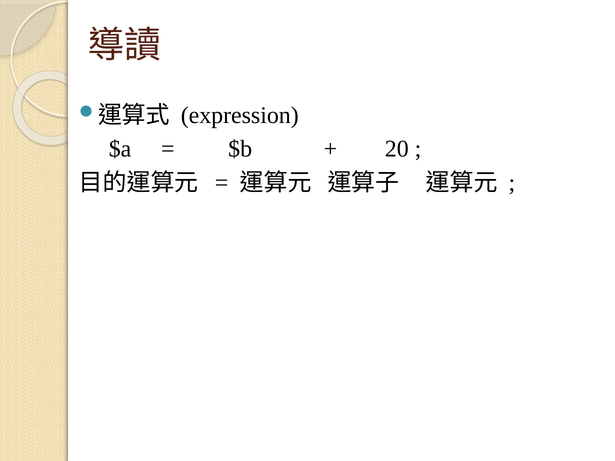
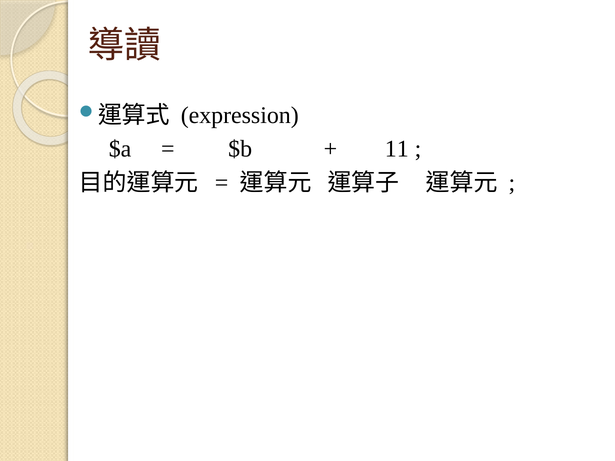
20: 20 -> 11
